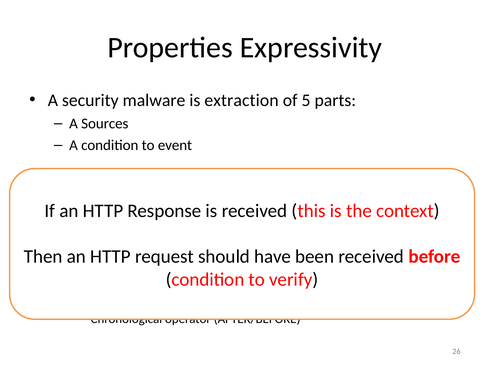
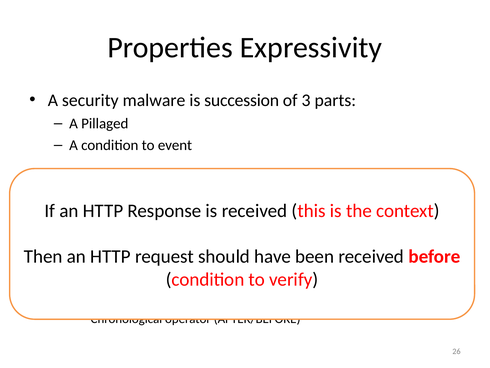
extraction: extraction -> succession
5: 5 -> 3
Sources: Sources -> Pillaged
